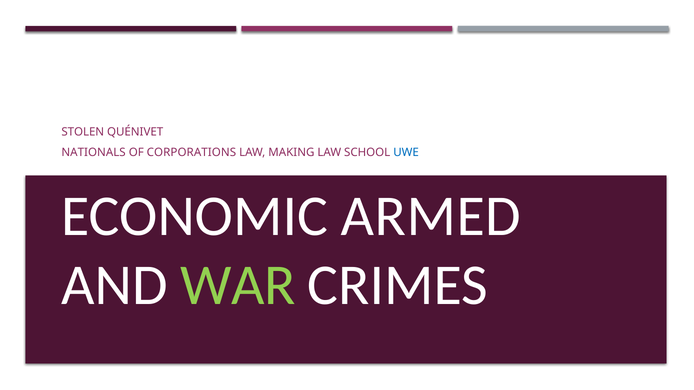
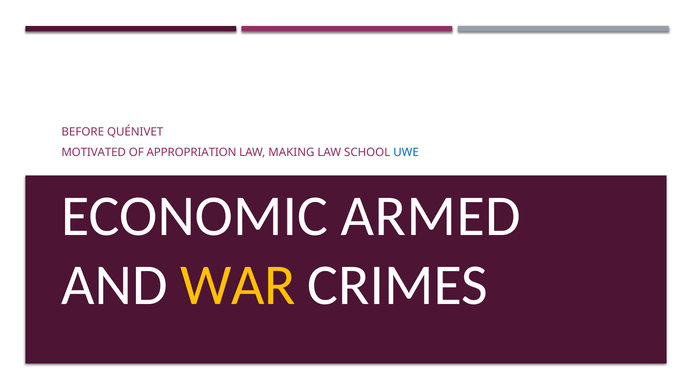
STOLEN: STOLEN -> BEFORE
NATIONALS: NATIONALS -> MOTIVATED
CORPORATIONS: CORPORATIONS -> APPROPRIATION
WAR colour: light green -> yellow
